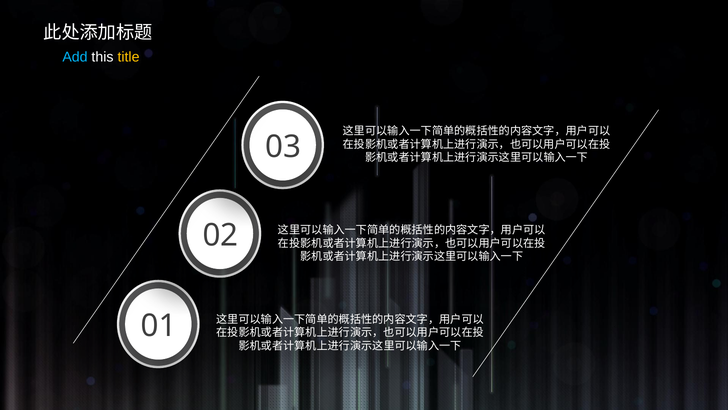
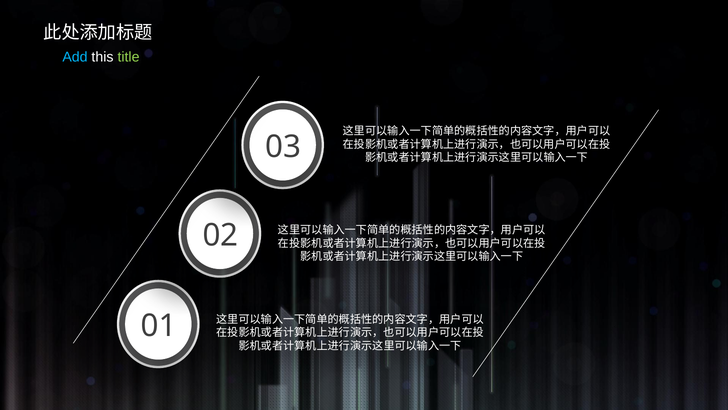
title colour: yellow -> light green
